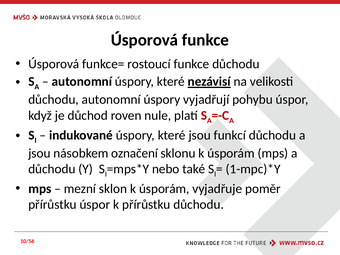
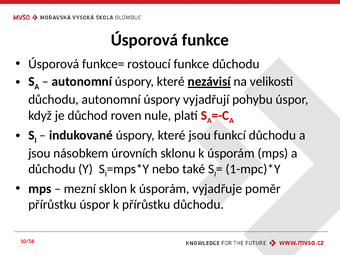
označení: označení -> úrovních
